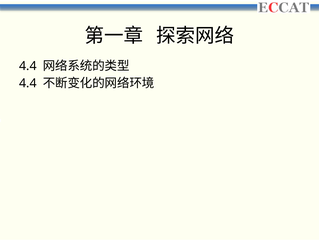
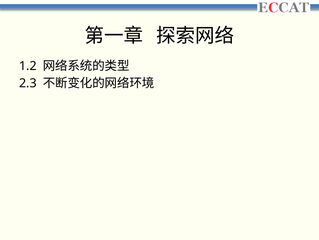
4.4 at (28, 66): 4.4 -> 1.2
4.4 at (28, 83): 4.4 -> 2.3
